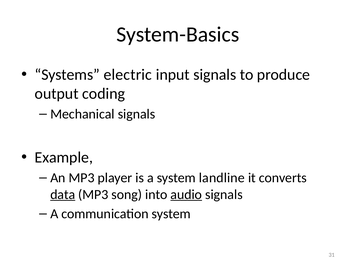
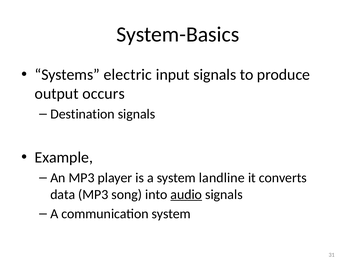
coding: coding -> occurs
Mechanical: Mechanical -> Destination
data underline: present -> none
